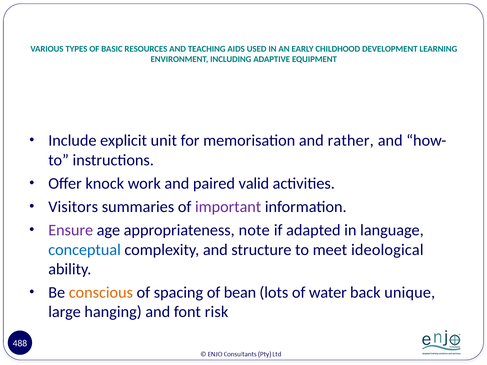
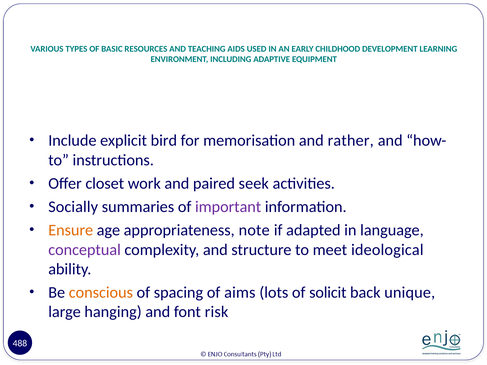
unit: unit -> bird
knock: knock -> closet
valid: valid -> seek
Visitors: Visitors -> Socially
Ensure colour: purple -> orange
conceptual colour: blue -> purple
bean: bean -> aims
water: water -> solicit
